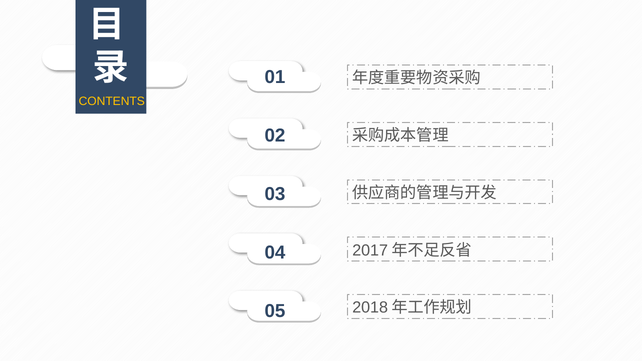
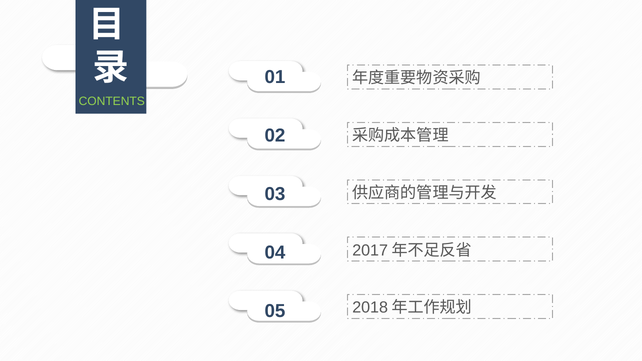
CONTENTS colour: yellow -> light green
